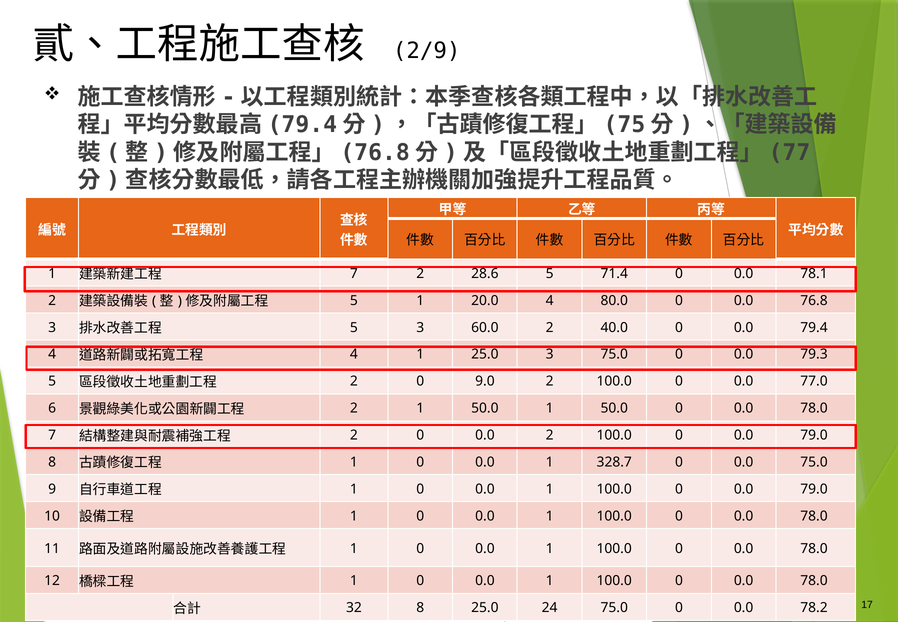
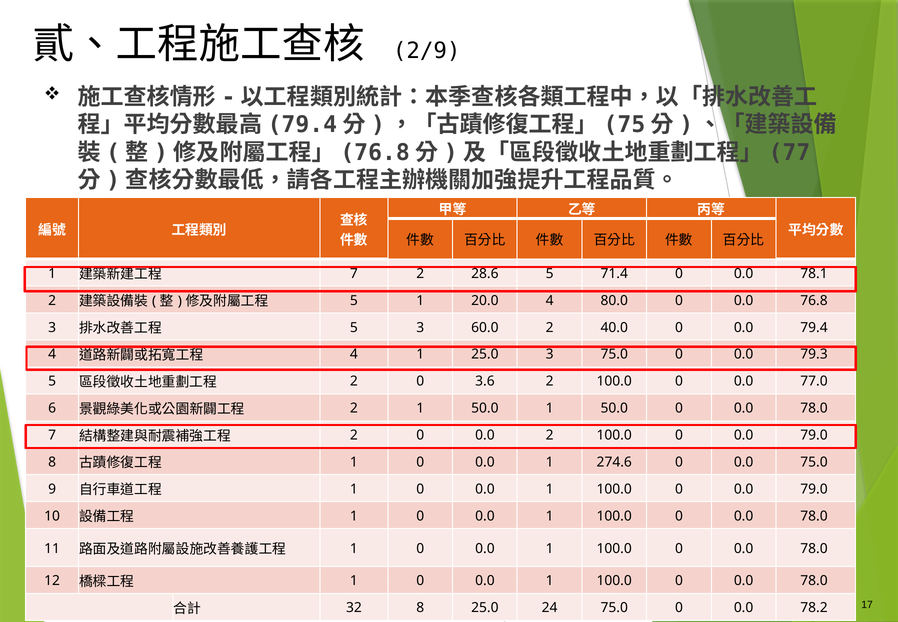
9.0: 9.0 -> 3.6
328.7: 328.7 -> 274.6
